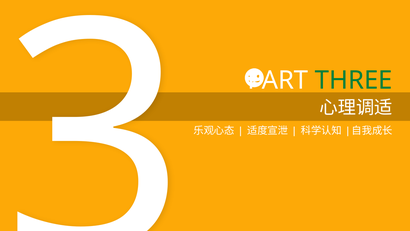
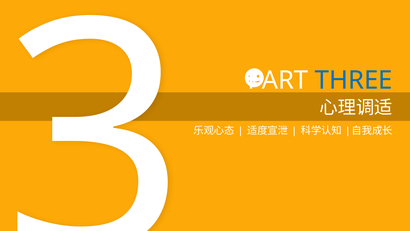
THREE colour: green -> blue
